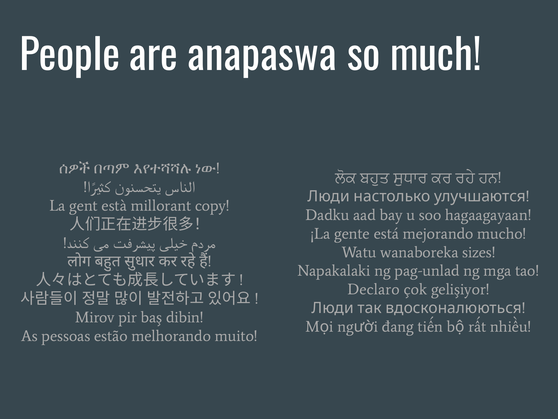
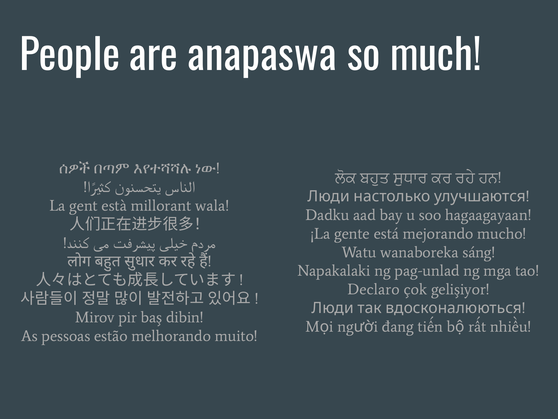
copy: copy -> wala
sizes: sizes -> sáng
